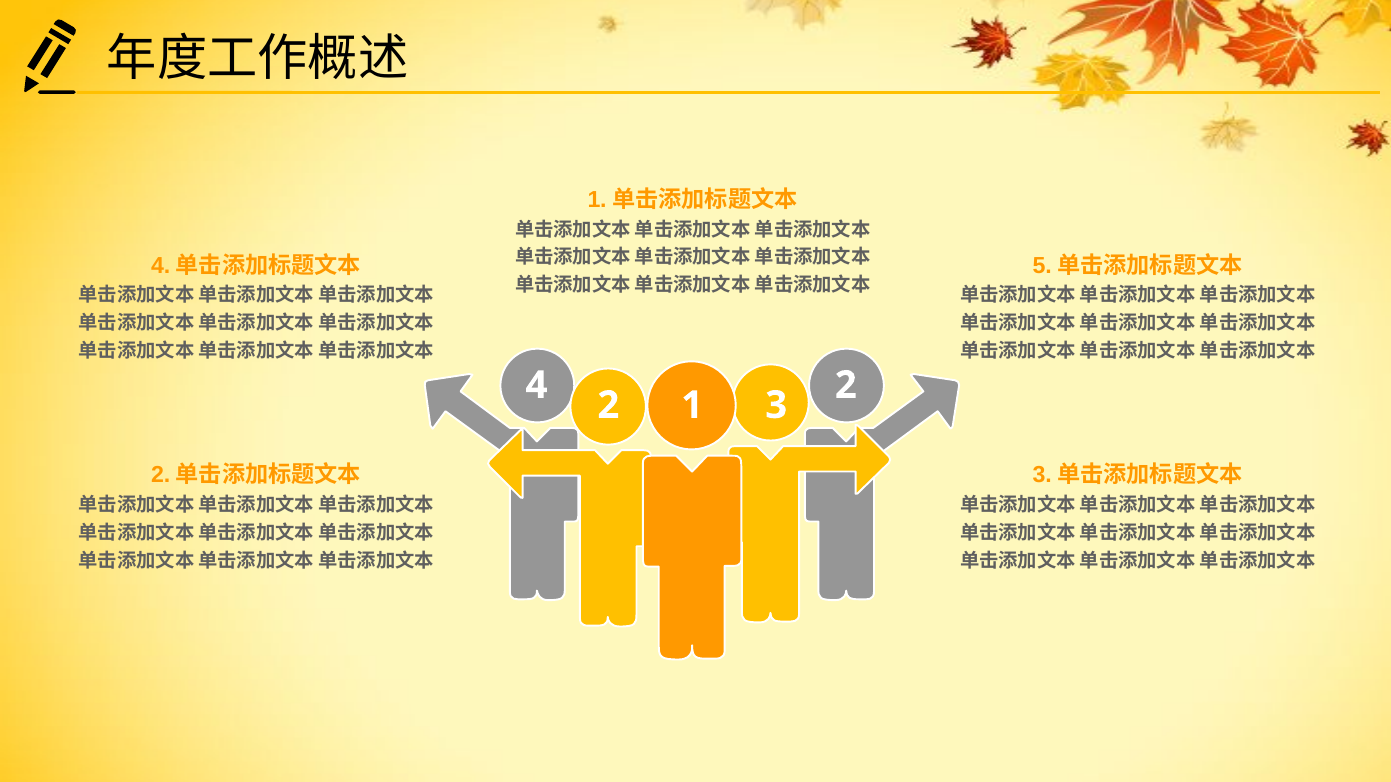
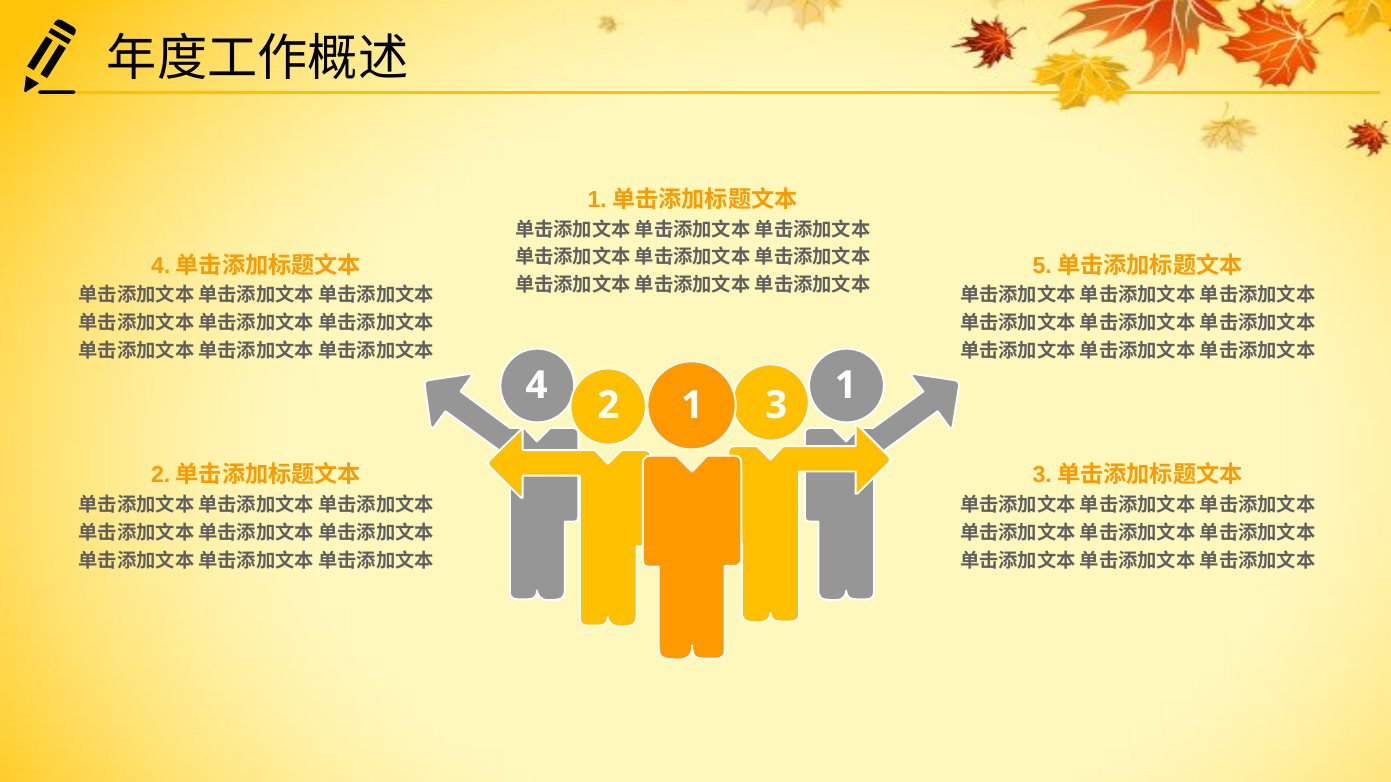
4 2: 2 -> 1
